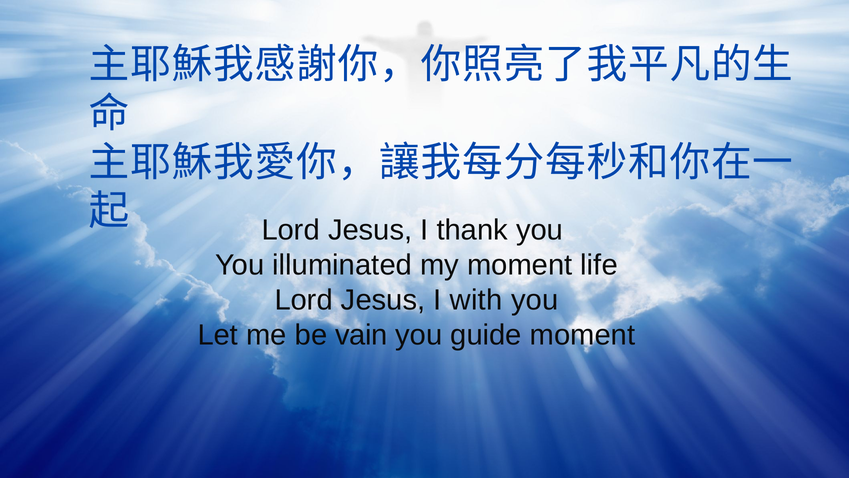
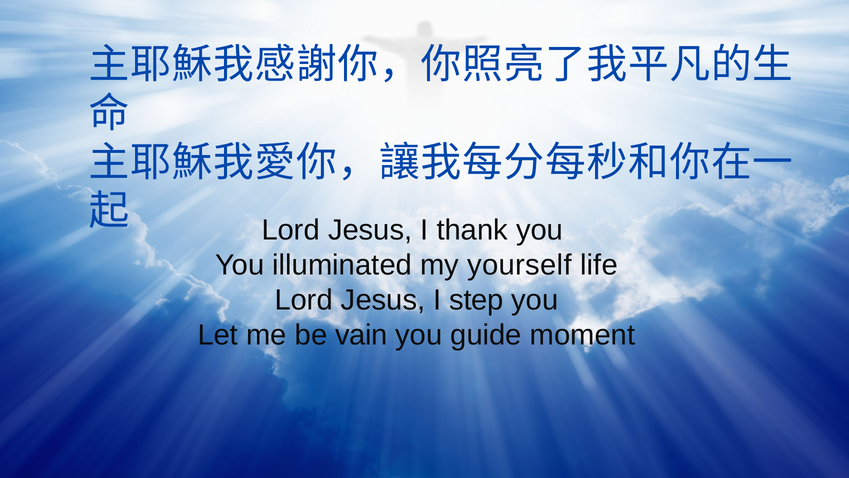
my moment: moment -> yourself
with: with -> step
